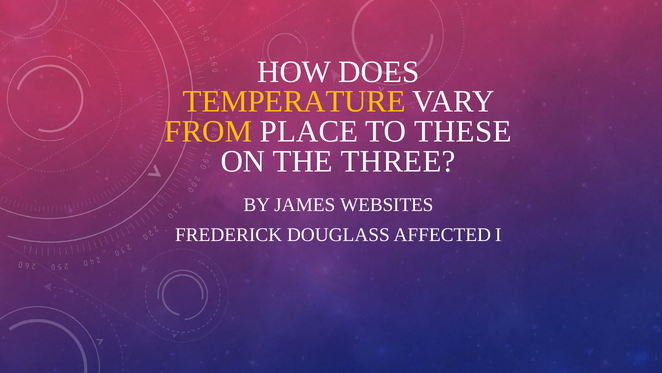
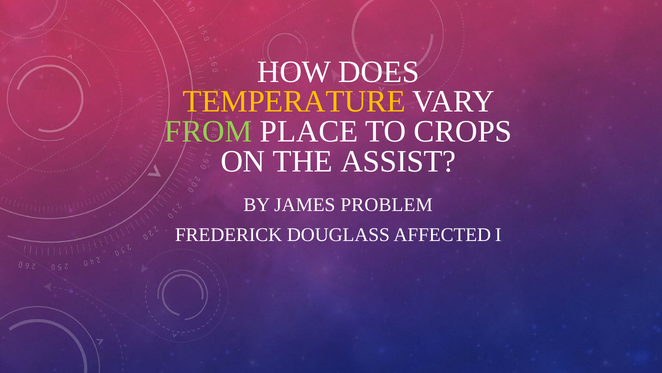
FROM colour: yellow -> light green
THESE: THESE -> CROPS
THREE: THREE -> ASSIST
WEBSITES: WEBSITES -> PROBLEM
